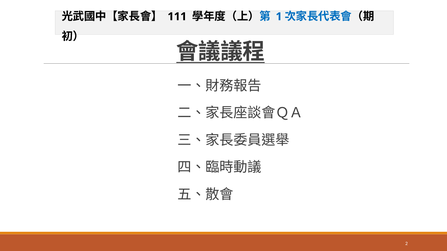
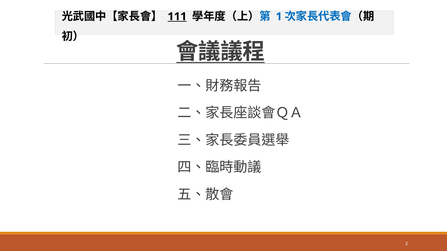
111 underline: none -> present
